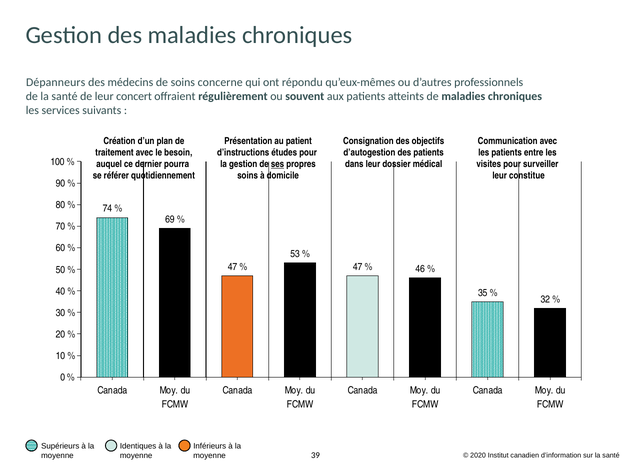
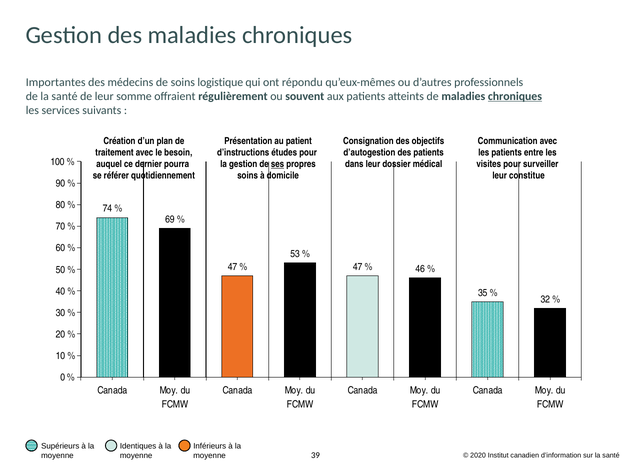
Dépanneurs: Dépanneurs -> Importantes
concerne: concerne -> logistique
concert: concert -> somme
chroniques at (515, 96) underline: none -> present
